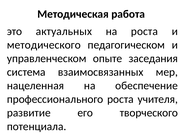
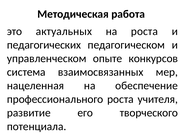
методического: методического -> педагогических
заседания: заседания -> конкурсов
